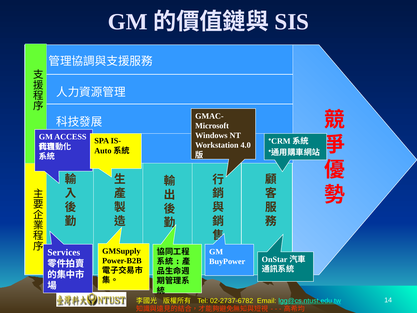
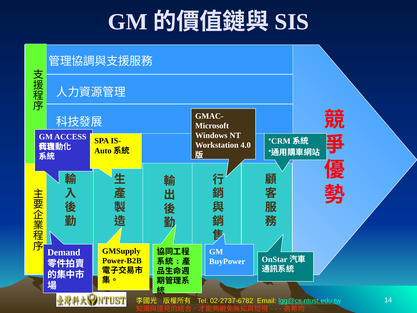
Services: Services -> Demand
